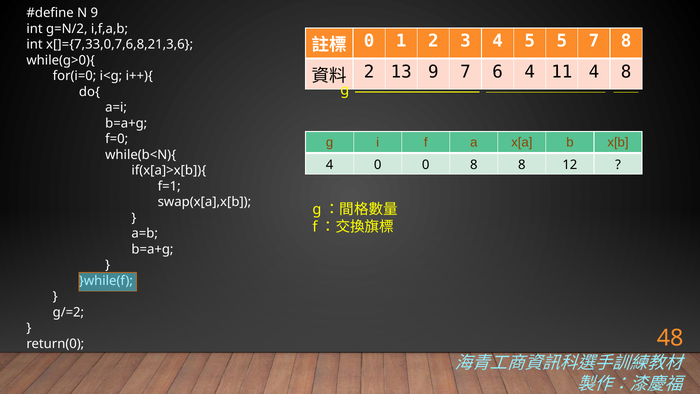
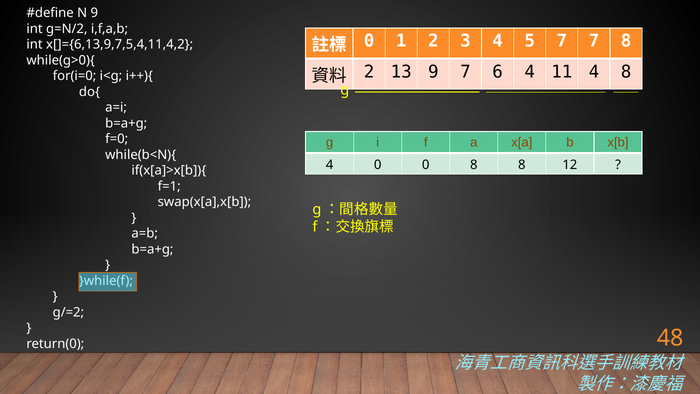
5 5: 5 -> 7
x[]={7,33,0,7,6,8,21,3,6: x[]={7,33,0,7,6,8,21,3,6 -> x[]={6,13,9,7,5,4,11,4,2
